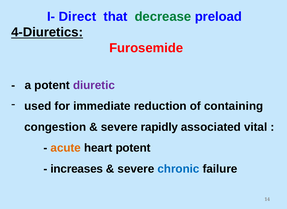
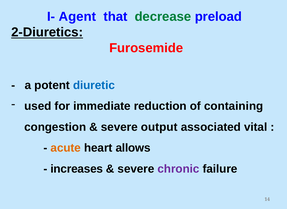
Direct: Direct -> Agent
4-Diuretics: 4-Diuretics -> 2-Diuretics
diuretic colour: purple -> blue
rapidly: rapidly -> output
heart potent: potent -> allows
chronic colour: blue -> purple
